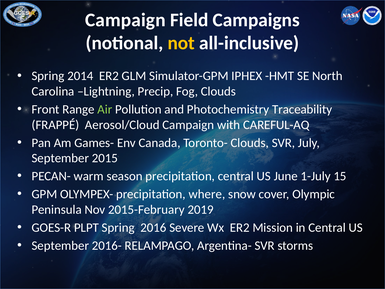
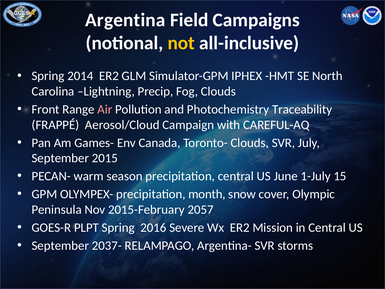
Campaign at (125, 20): Campaign -> Argentina
Air colour: light green -> pink
where: where -> month
2019: 2019 -> 2057
2016-: 2016- -> 2037-
